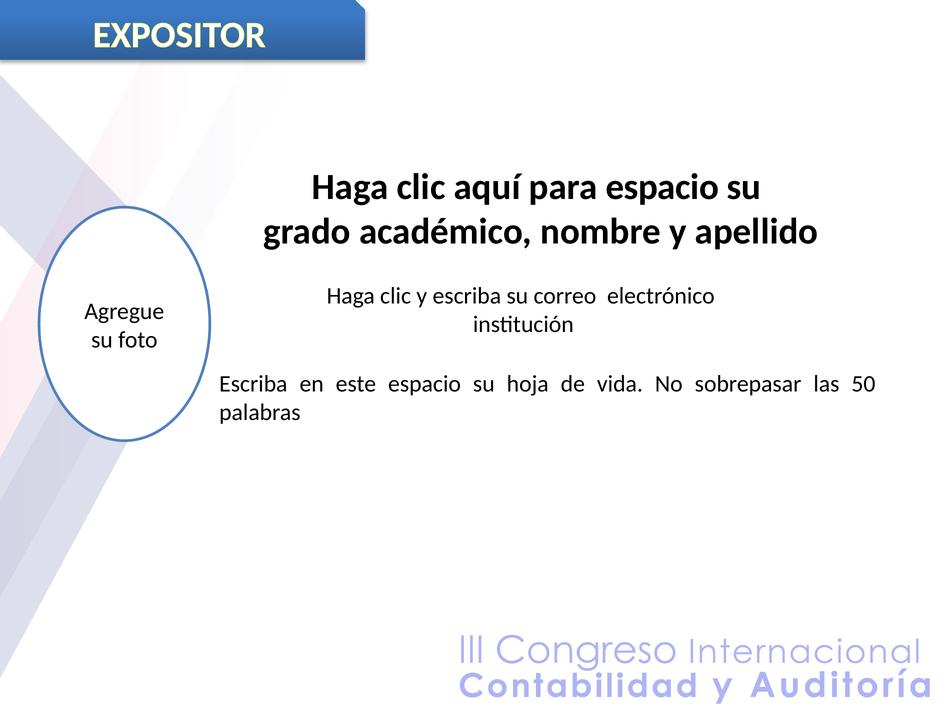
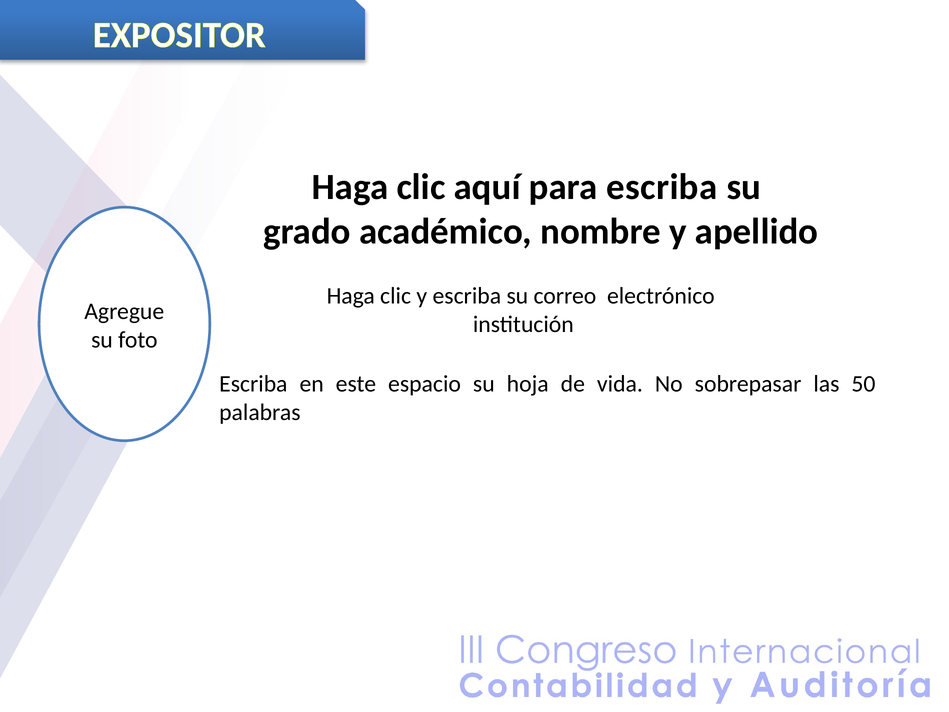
para espacio: espacio -> escriba
